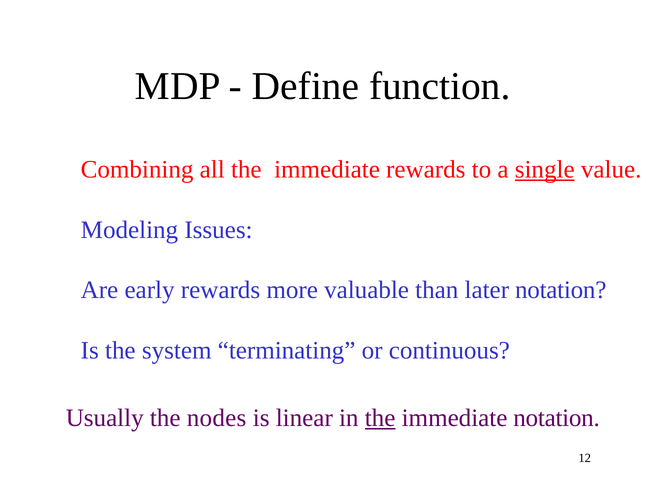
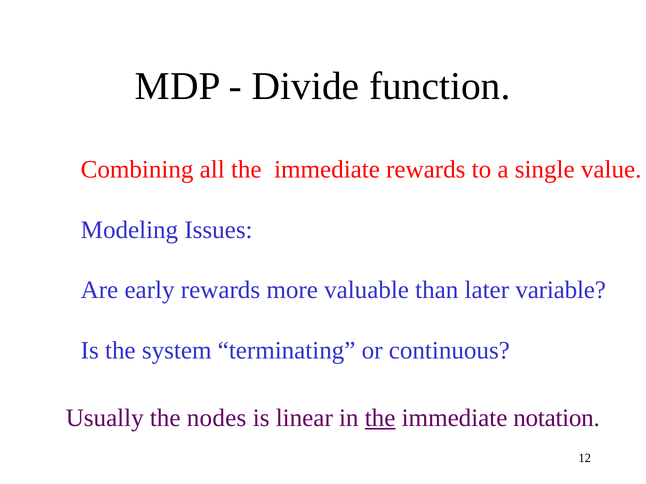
Define: Define -> Divide
single underline: present -> none
later notation: notation -> variable
